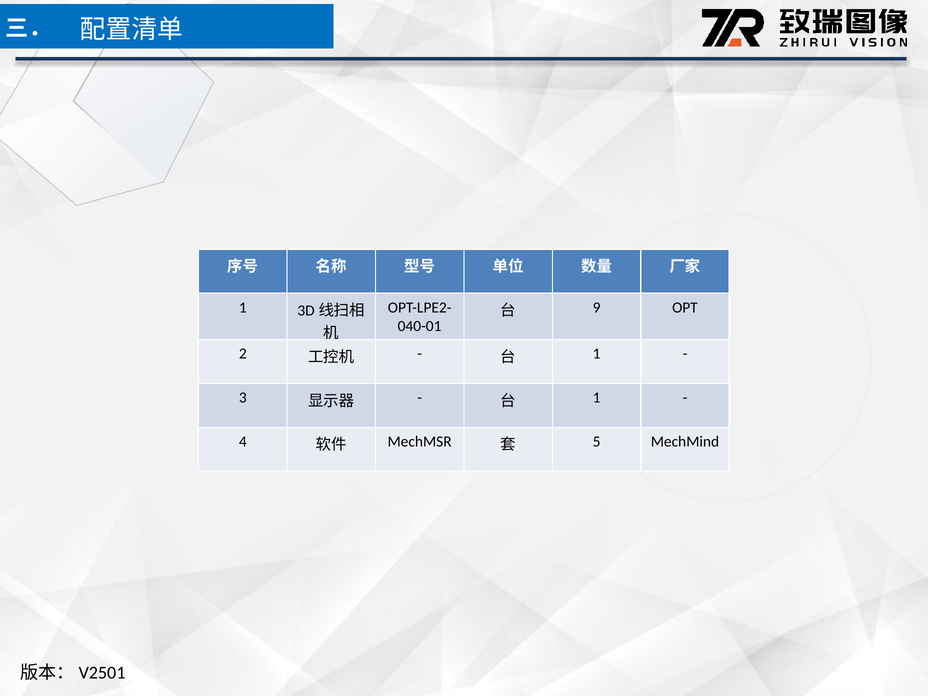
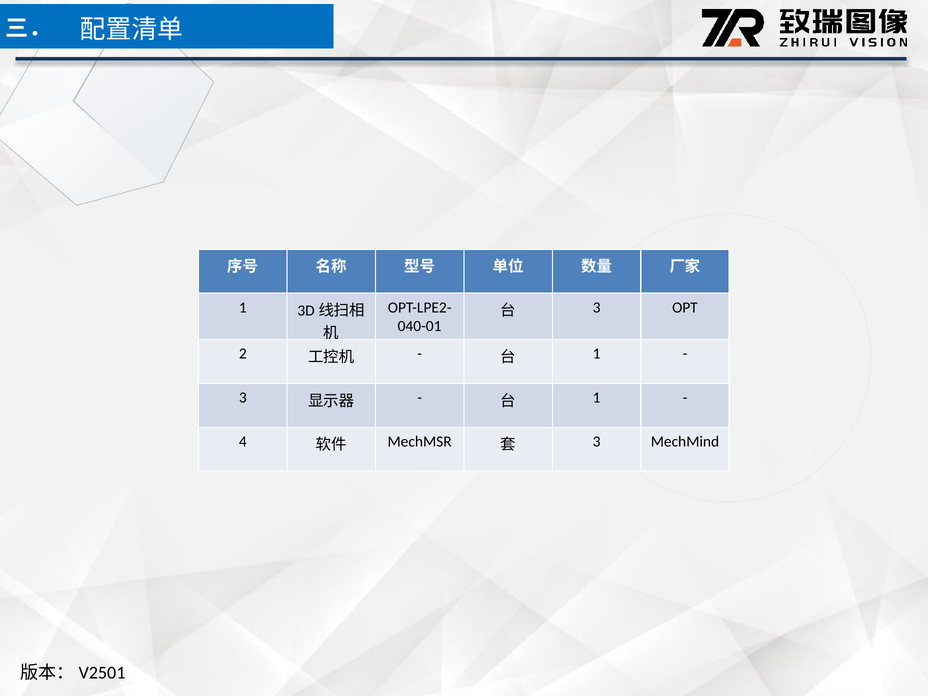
9 at (597, 307): 9 -> 3
5 at (597, 442): 5 -> 3
